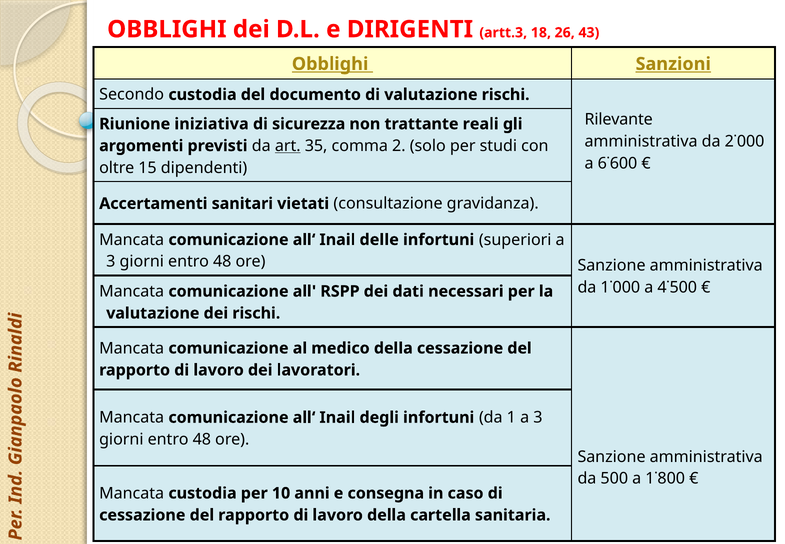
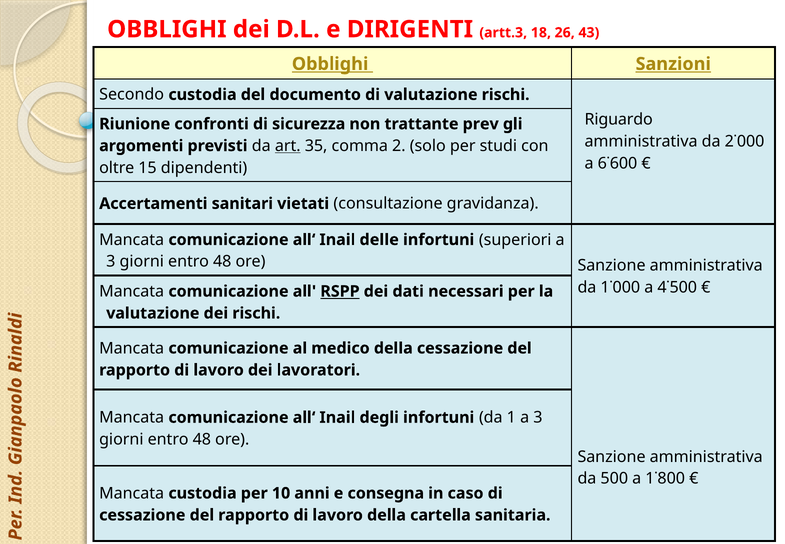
Rilevante: Rilevante -> Riguardo
iniziativa: iniziativa -> confronti
reali: reali -> prev
RSPP underline: none -> present
